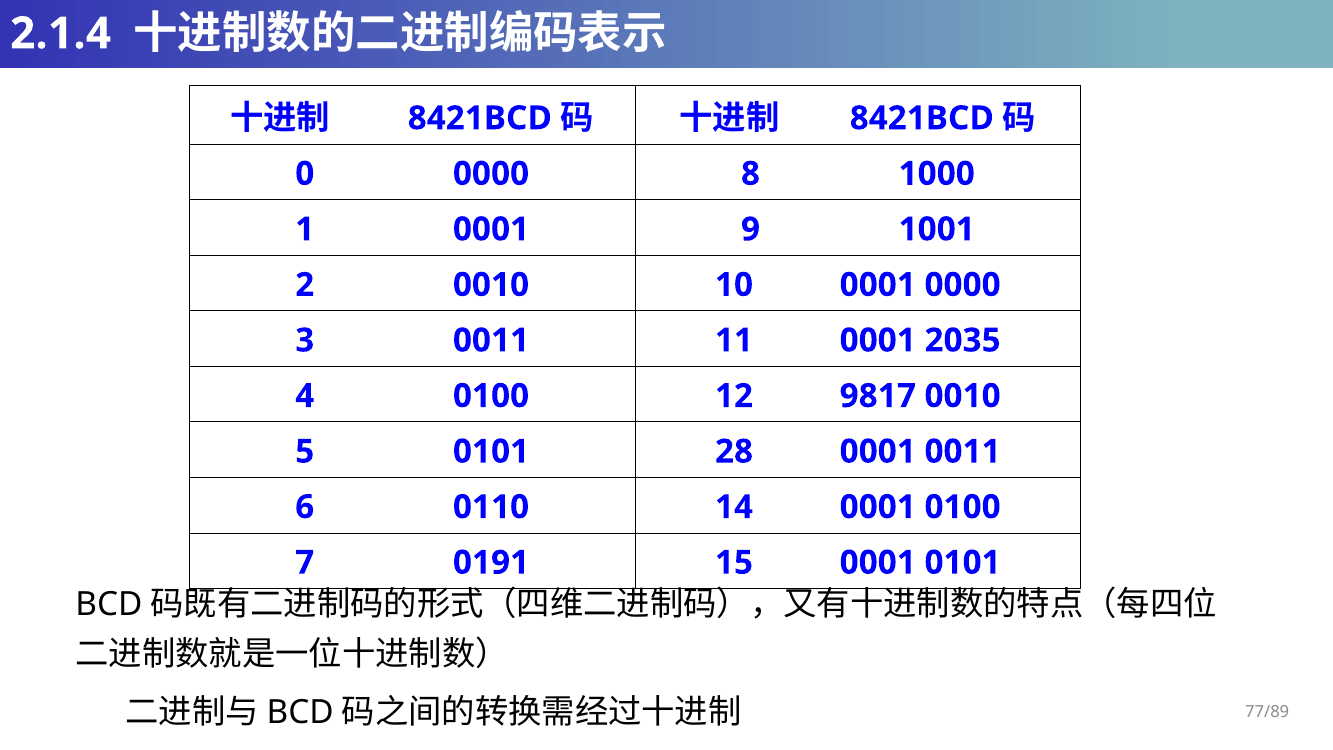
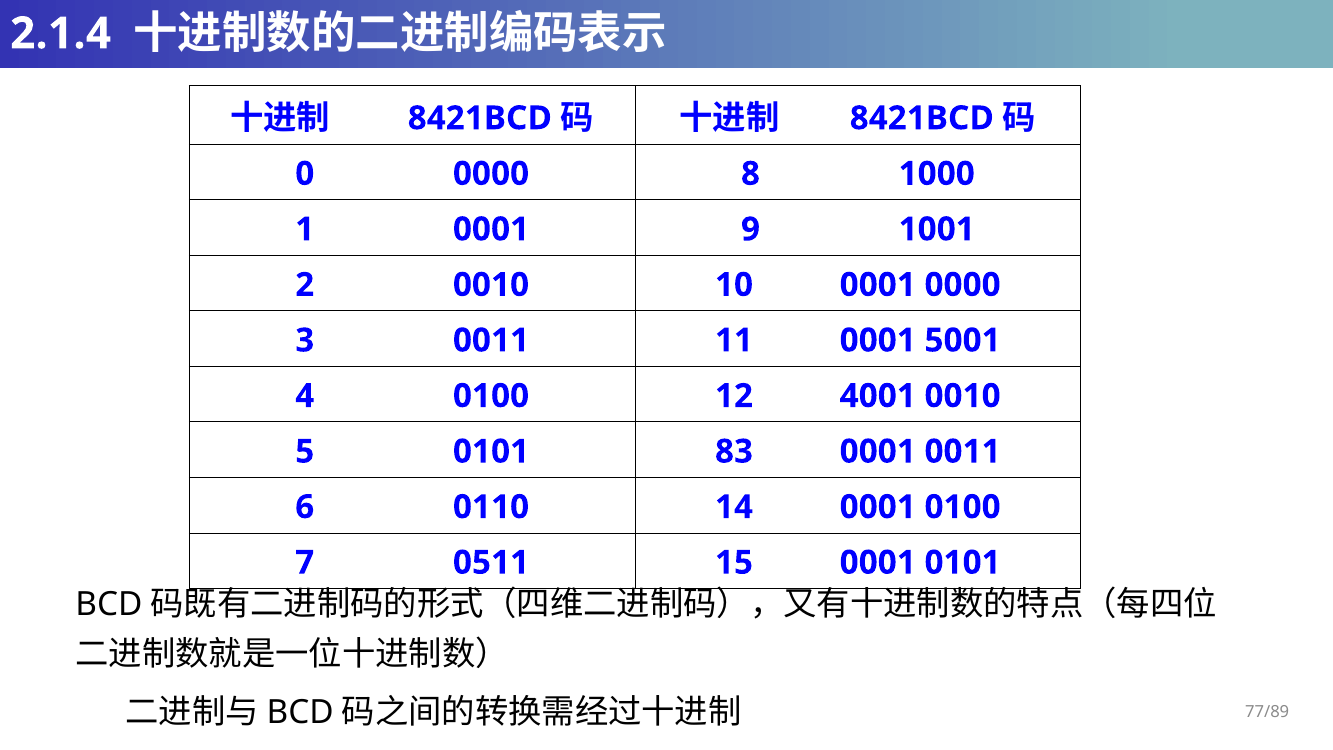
2035: 2035 -> 5001
9817: 9817 -> 4001
28: 28 -> 83
0191: 0191 -> 0511
